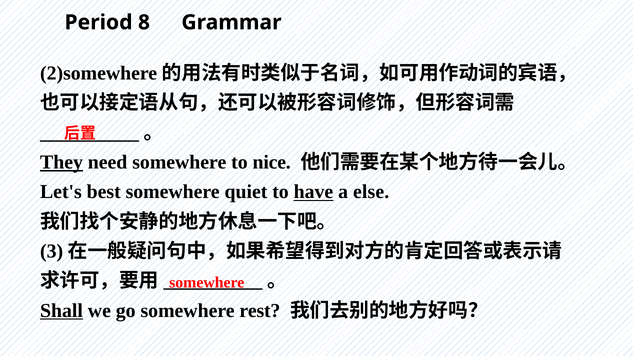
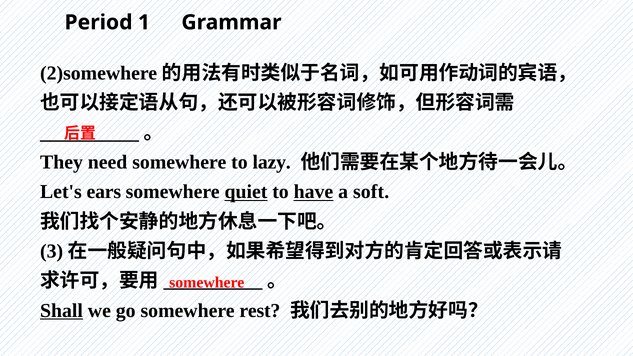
8: 8 -> 1
They underline: present -> none
nice: nice -> lazy
best: best -> ears
quiet underline: none -> present
else: else -> soft
